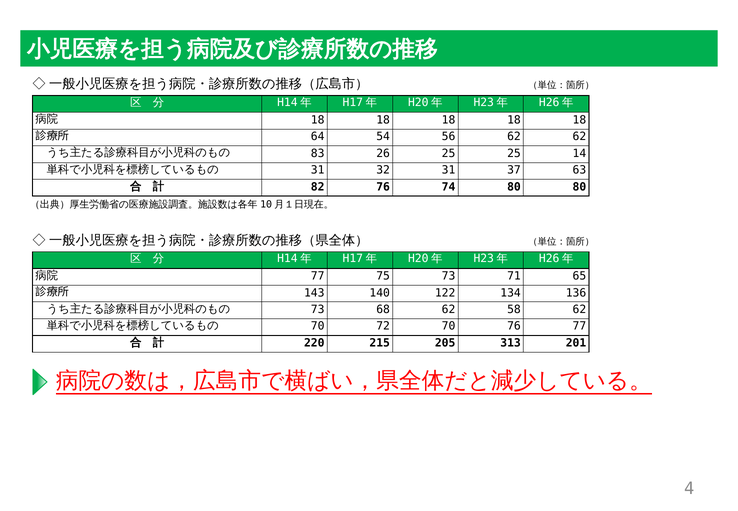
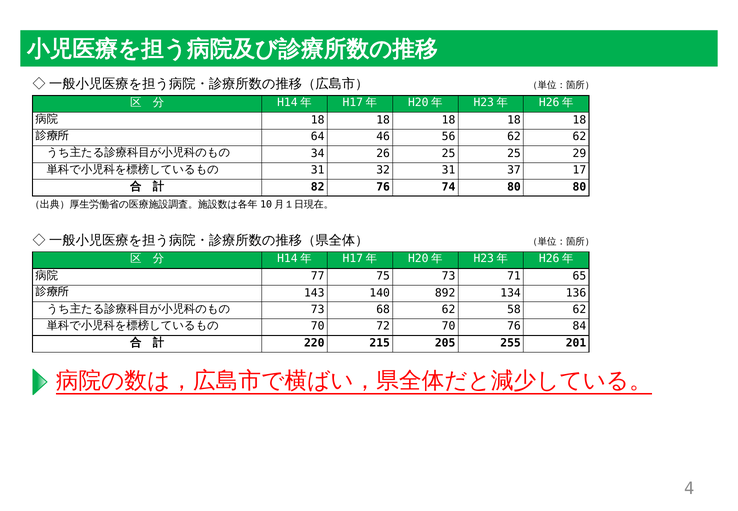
54: 54 -> 46
83: 83 -> 34
14: 14 -> 29
63: 63 -> 17
122: 122 -> 892
76 77: 77 -> 84
313: 313 -> 255
